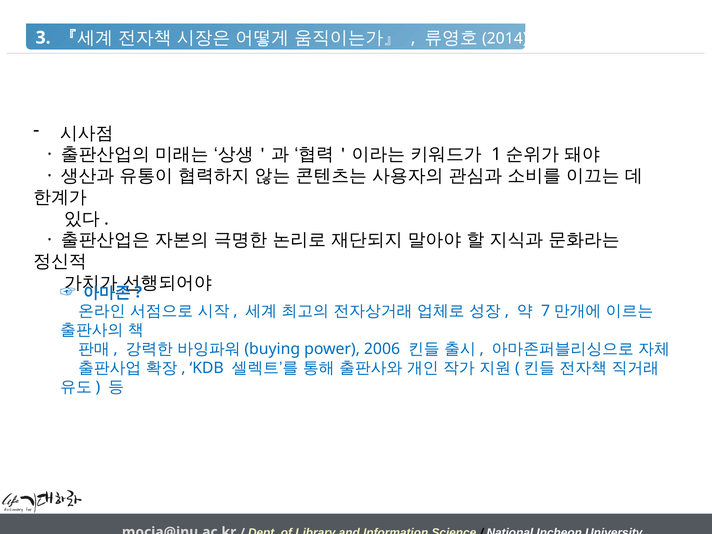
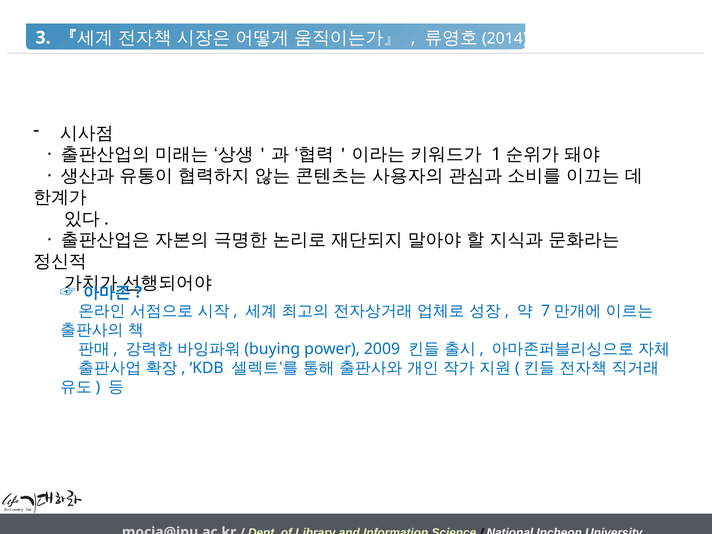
2006: 2006 -> 2009
